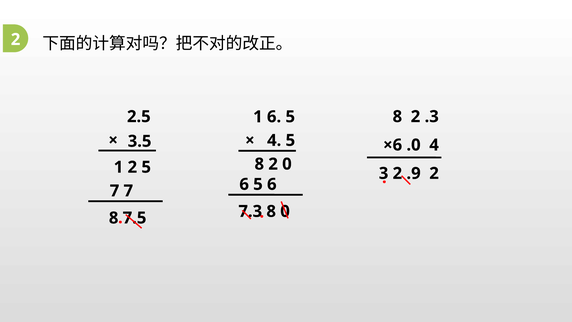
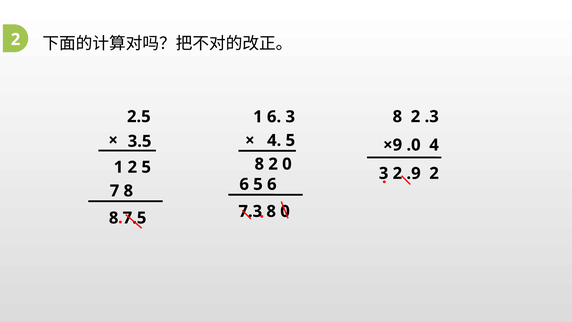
1 6 5: 5 -> 3
×6: ×6 -> ×9
7 7: 7 -> 8
